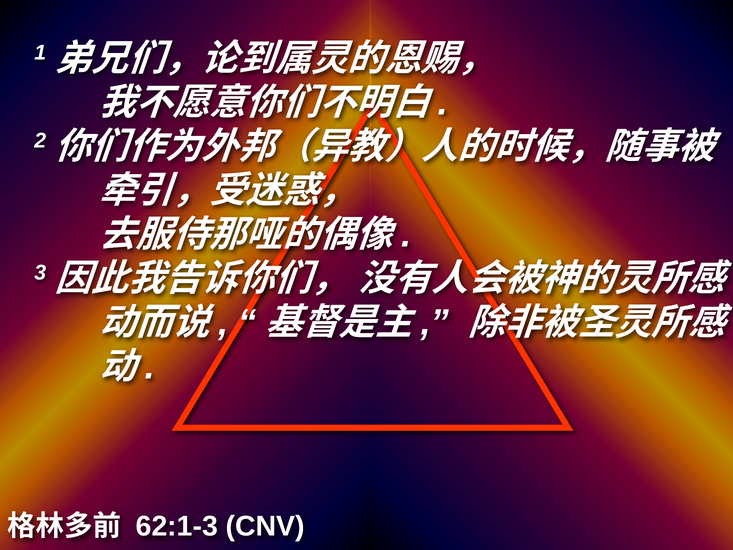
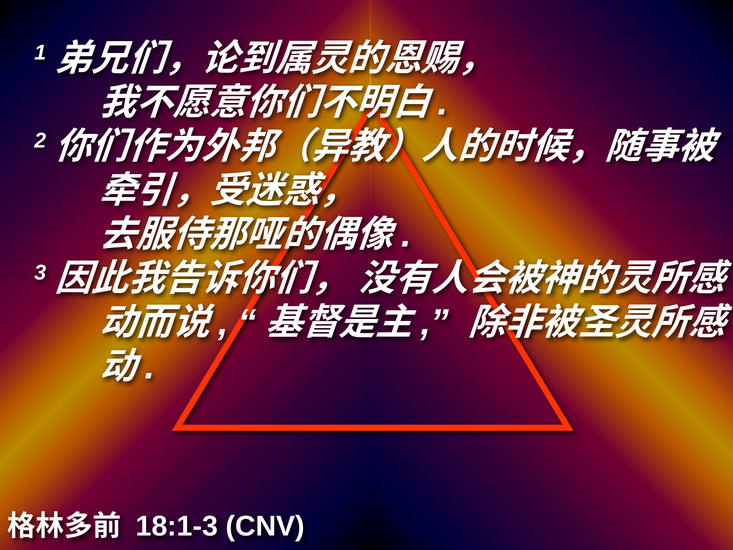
62:1-3: 62:1-3 -> 18:1-3
